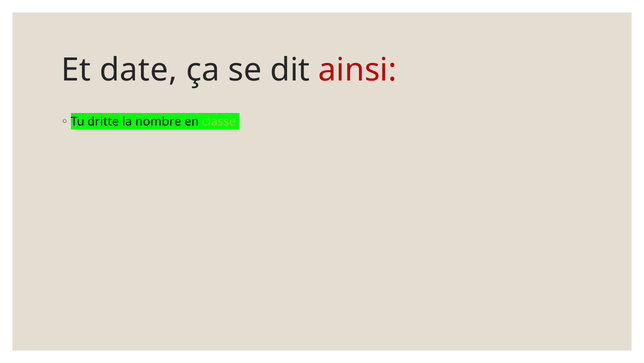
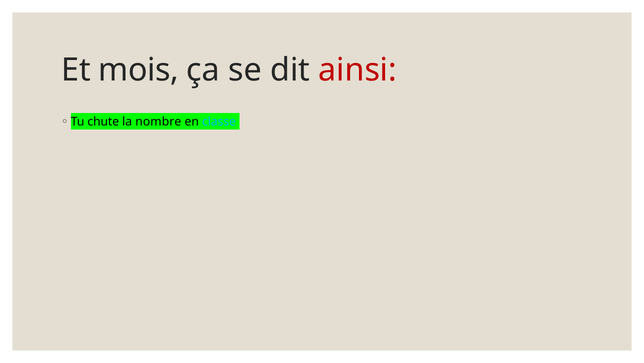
date: date -> mois
dritte: dritte -> chute
classe colour: light green -> light blue
